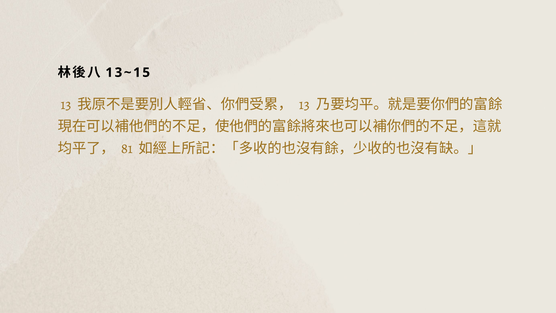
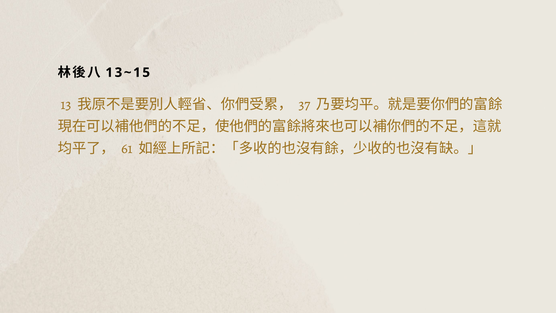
13 at (304, 104): 13 -> 37
81: 81 -> 61
